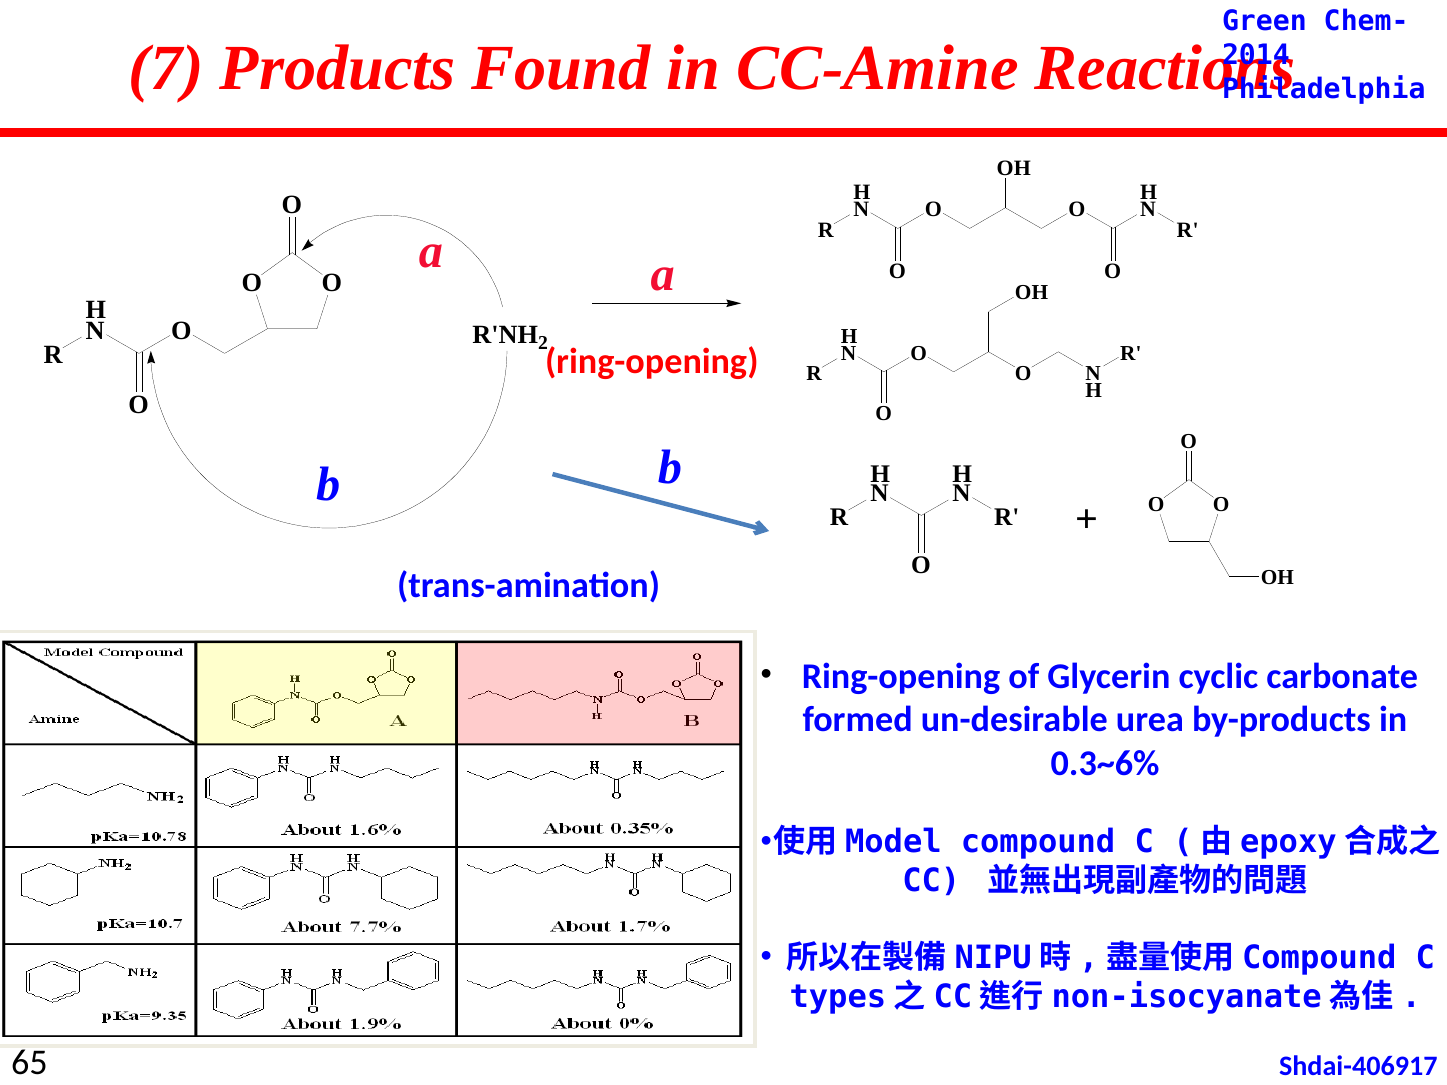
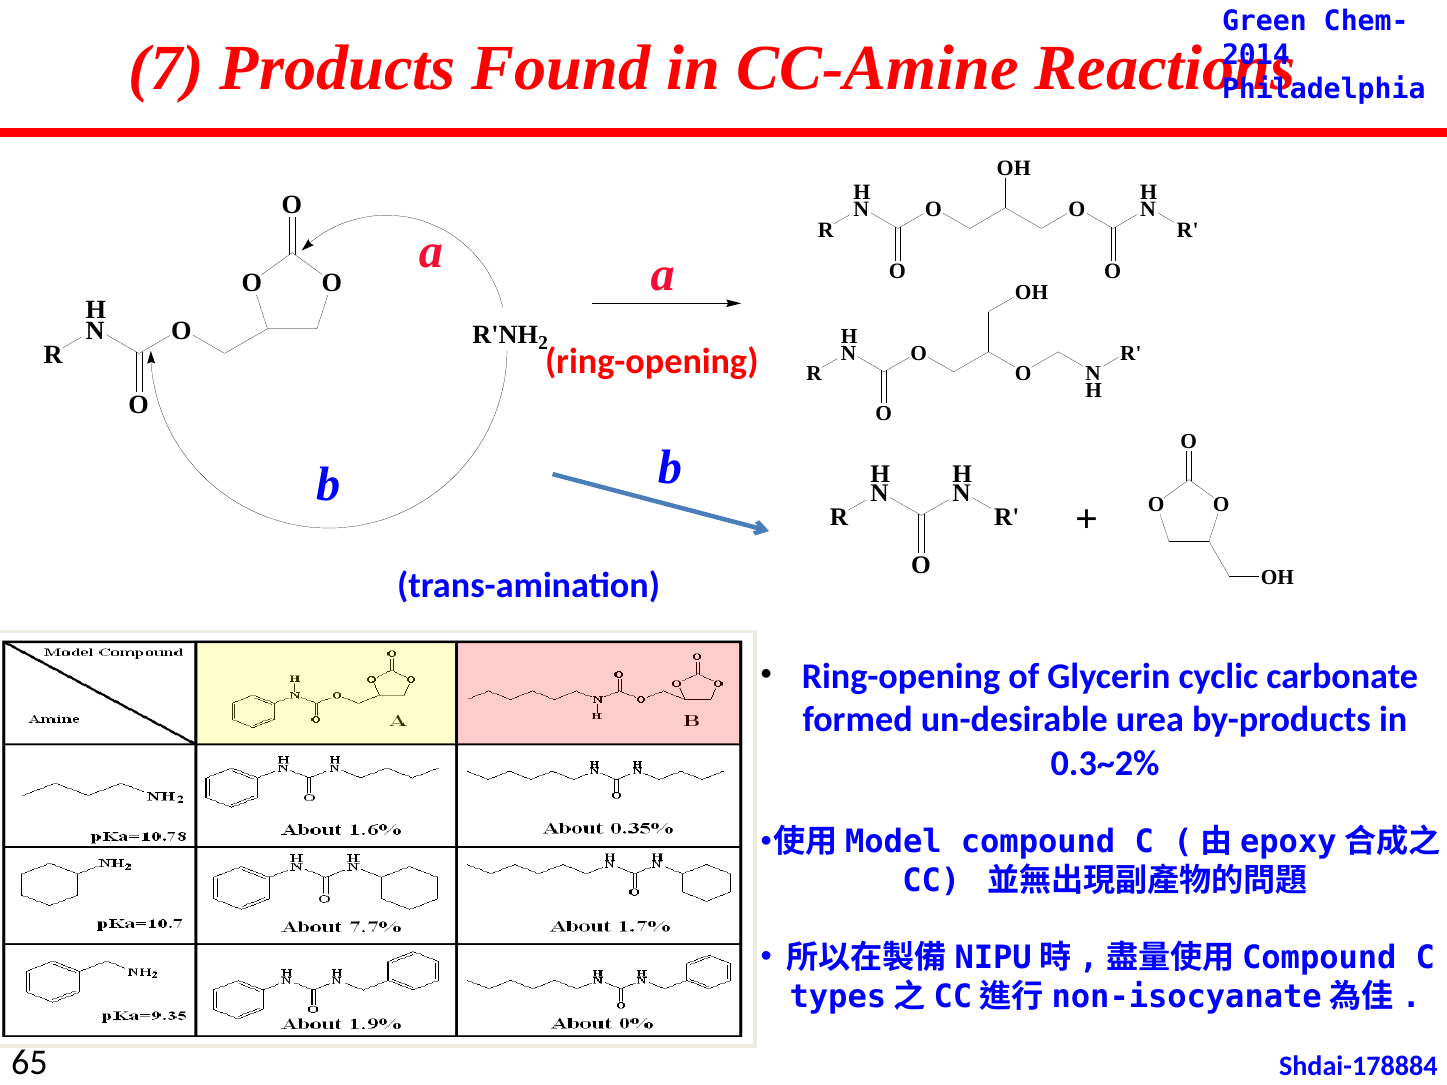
0.3~6%: 0.3~6% -> 0.3~2%
Shdai-406917: Shdai-406917 -> Shdai-178884
